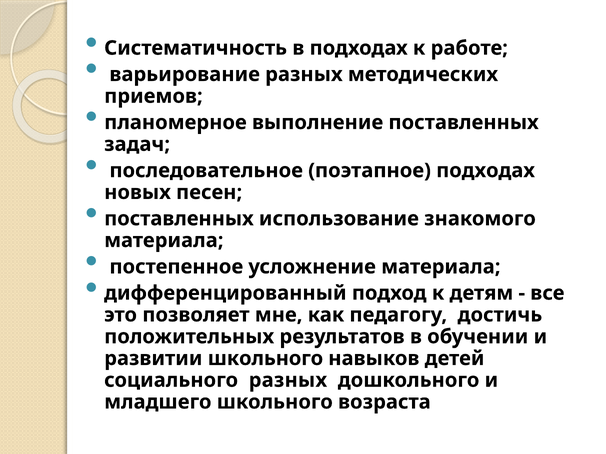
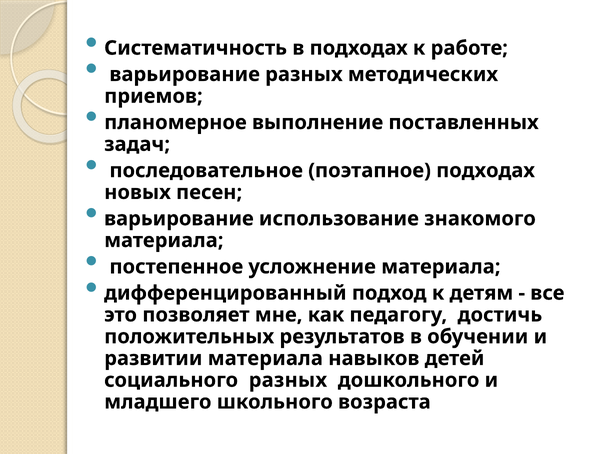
поставленных at (179, 219): поставленных -> варьирование
развитии школьного: школьного -> материала
